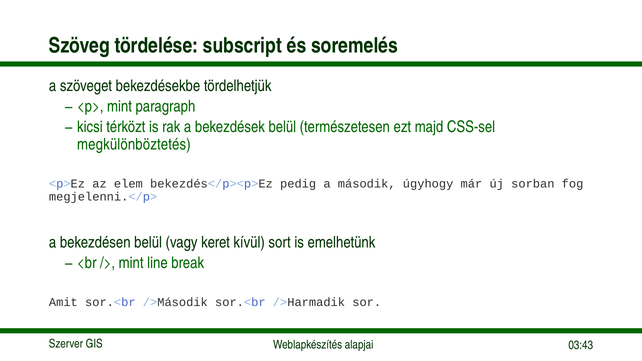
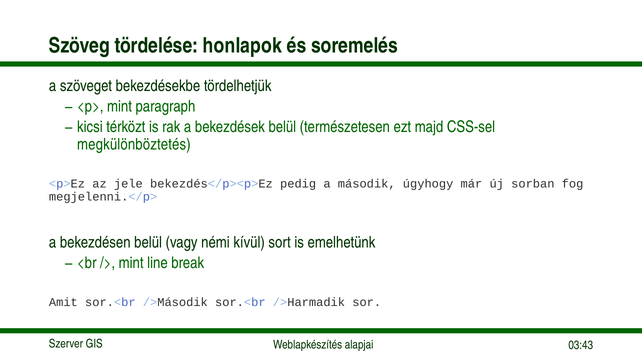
subscript: subscript -> honlapok
elem: elem -> jele
keret: keret -> némi
